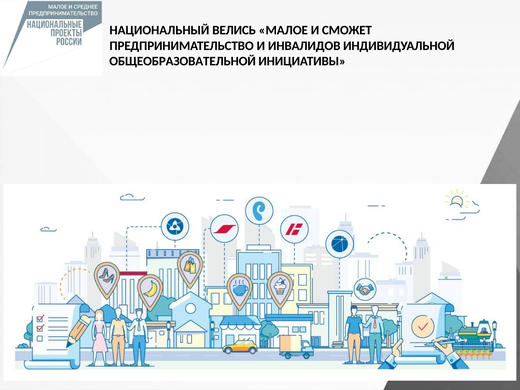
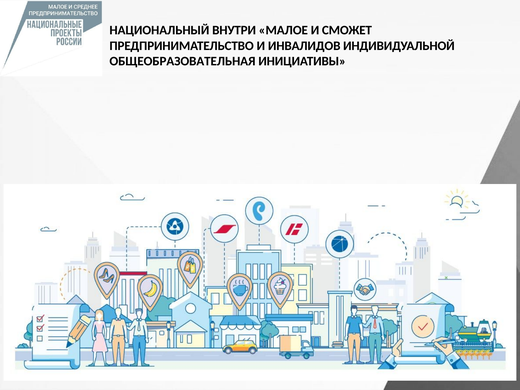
ВЕЛИСЬ: ВЕЛИСЬ -> ВНУТРИ
ОБЩЕОБРАЗОВАТЕЛЬНОЙ: ОБЩЕОБРАЗОВАТЕЛЬНОЙ -> ОБЩЕОБРАЗОВАТЕЛЬНАЯ
